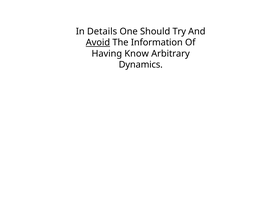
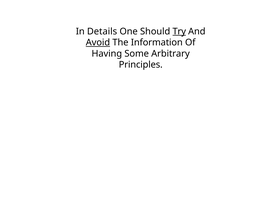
Try underline: none -> present
Know: Know -> Some
Dynamics: Dynamics -> Principles
